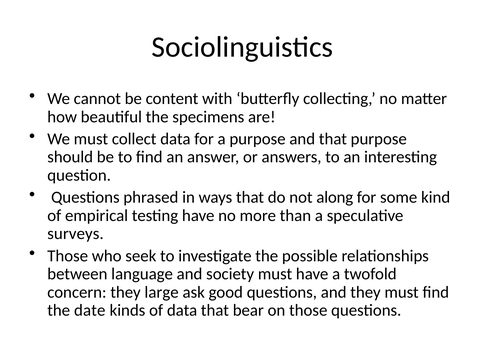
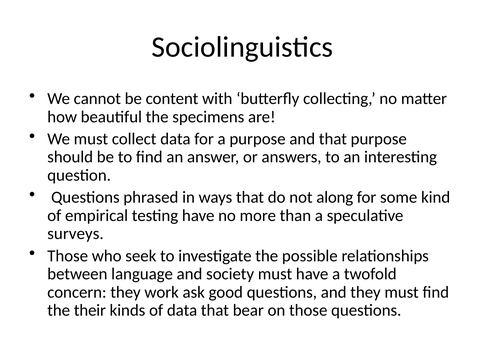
large: large -> work
date: date -> their
